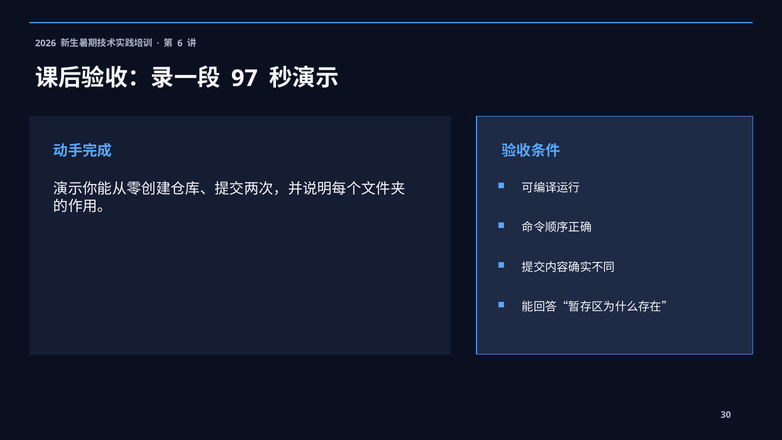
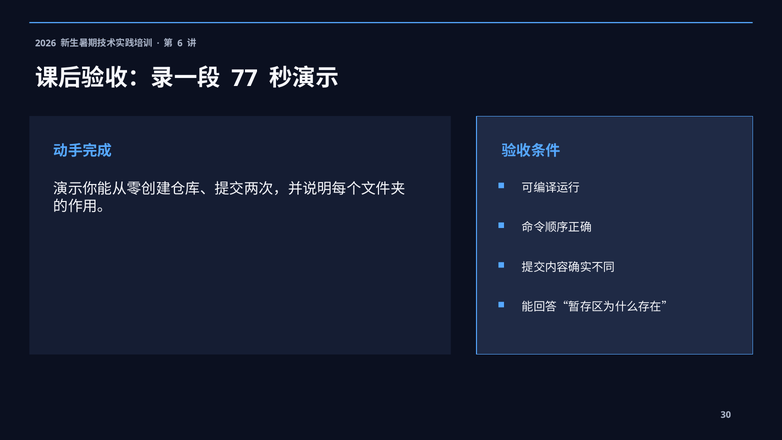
97: 97 -> 77
